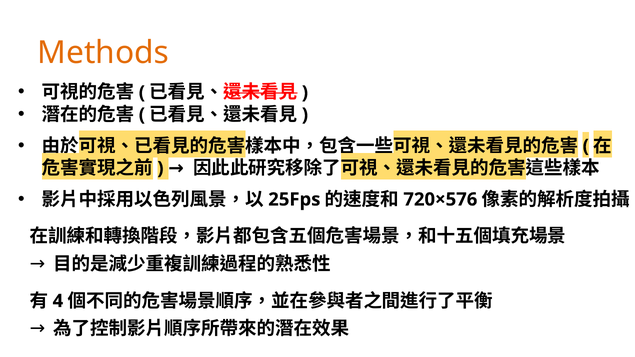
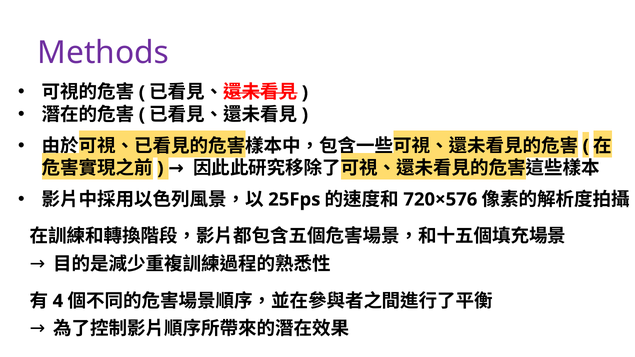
Methods colour: orange -> purple
